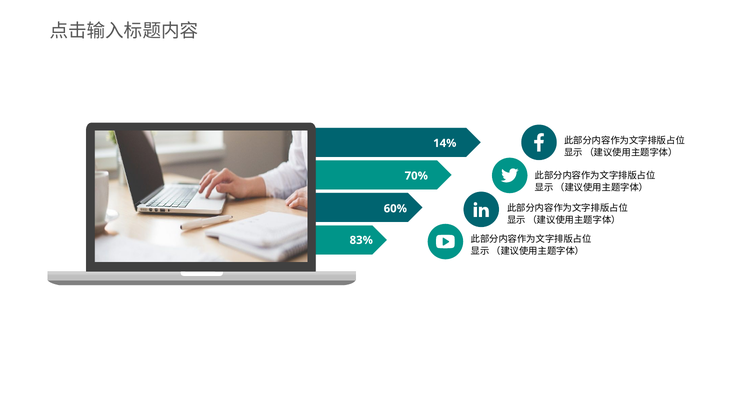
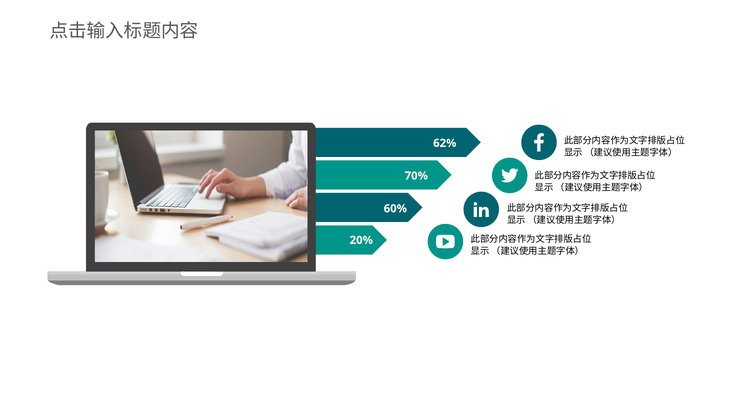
14%: 14% -> 62%
83%: 83% -> 20%
